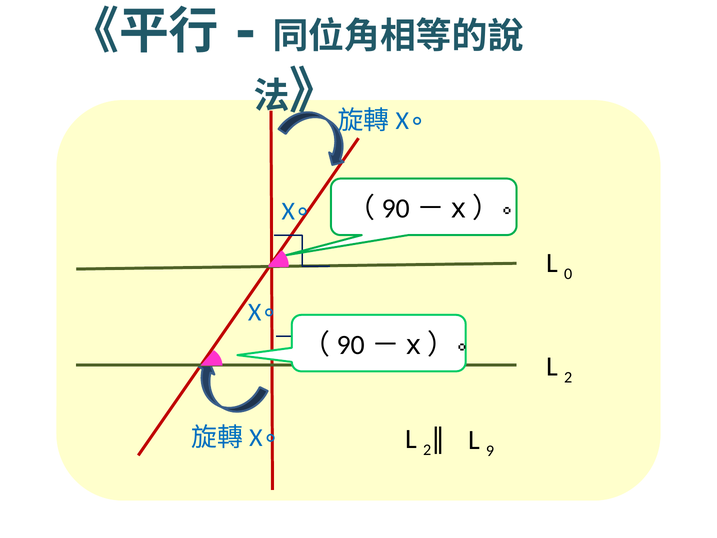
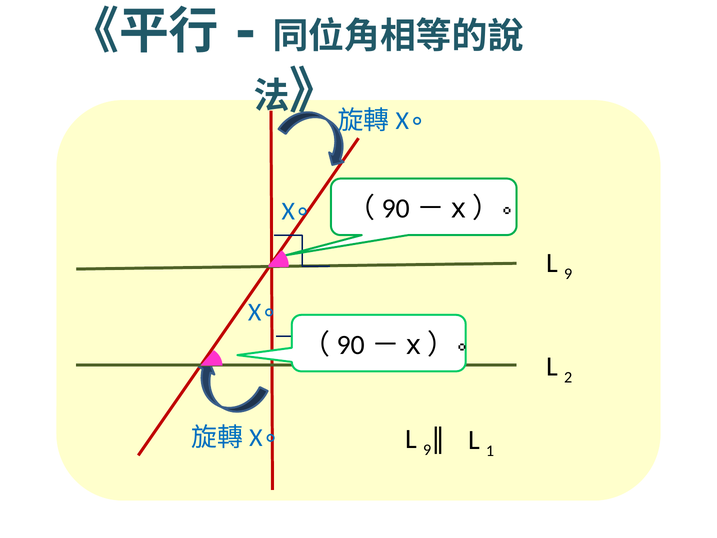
0 at (568, 274): 0 -> 9
2 at (427, 450): 2 -> 9
9: 9 -> 1
